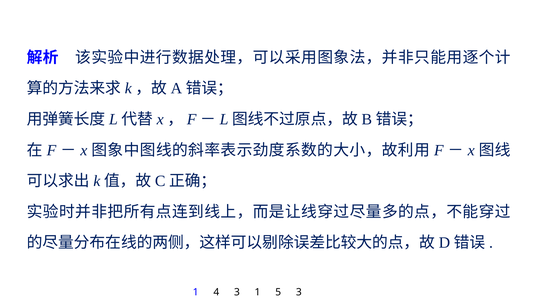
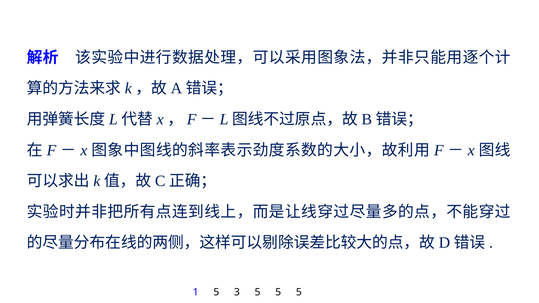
1 4: 4 -> 5
3 1: 1 -> 5
5 3: 3 -> 5
